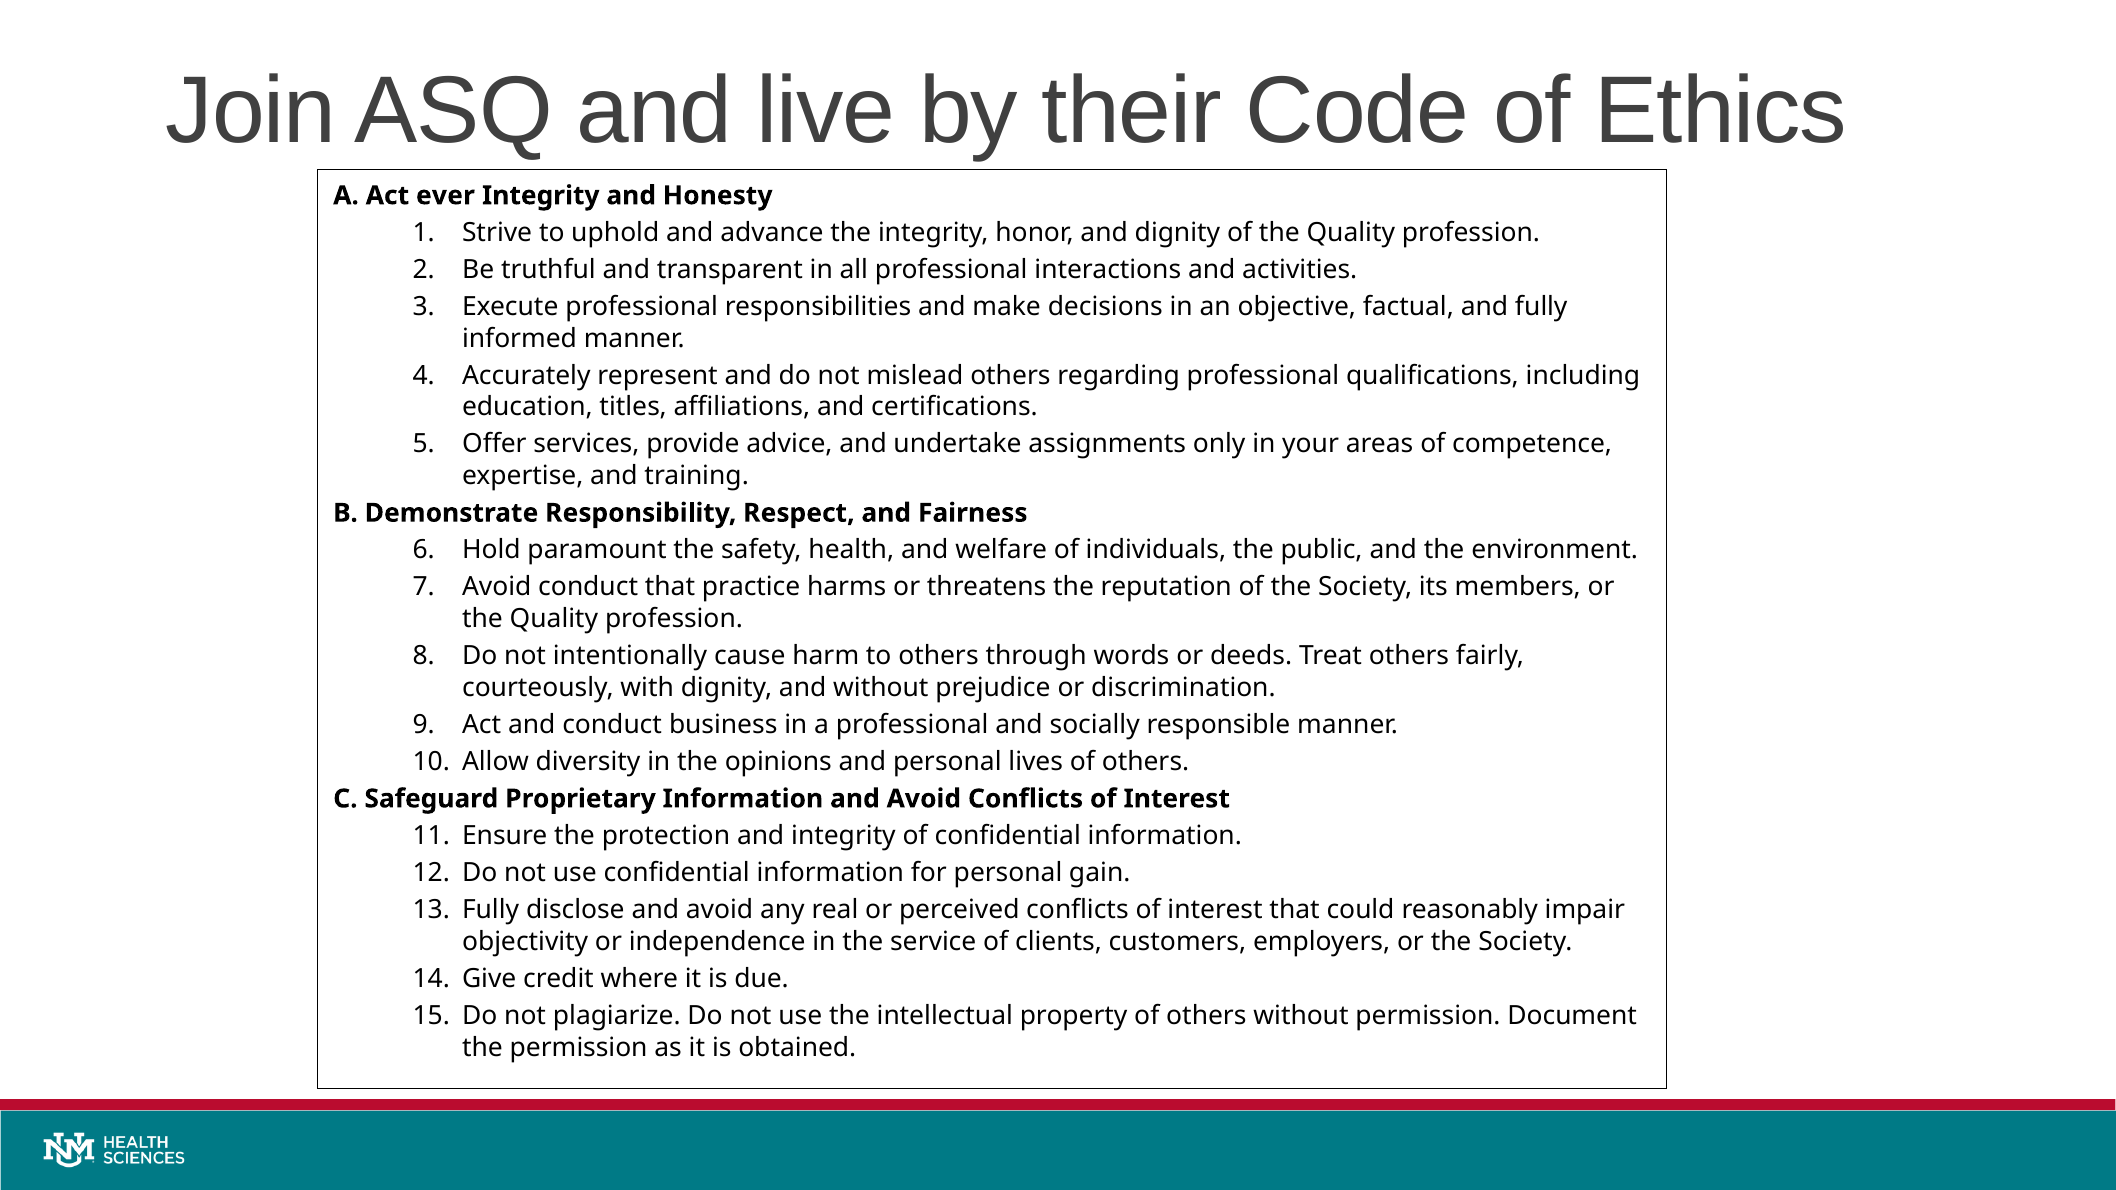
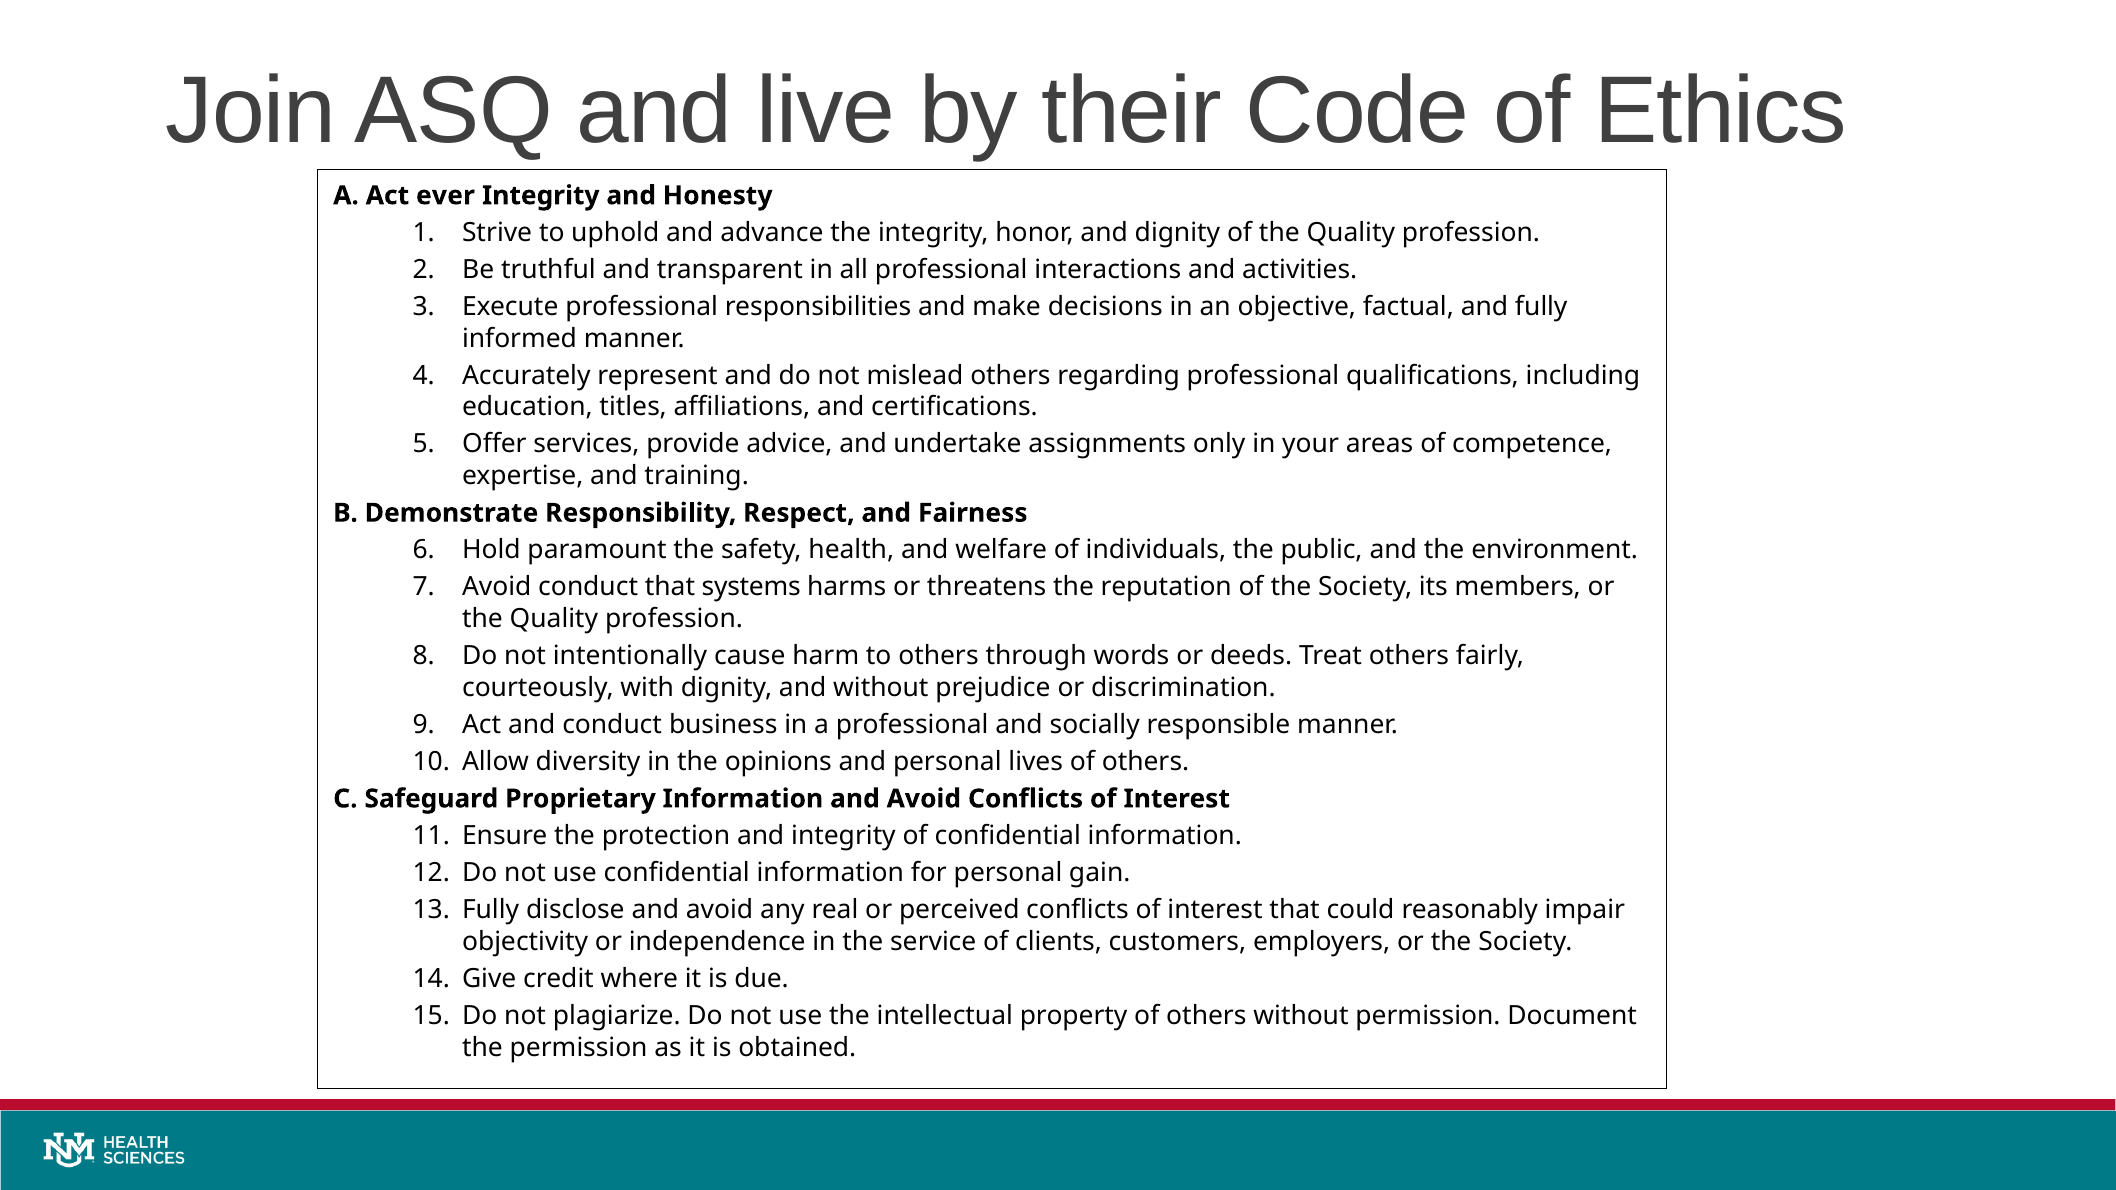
practice: practice -> systems
